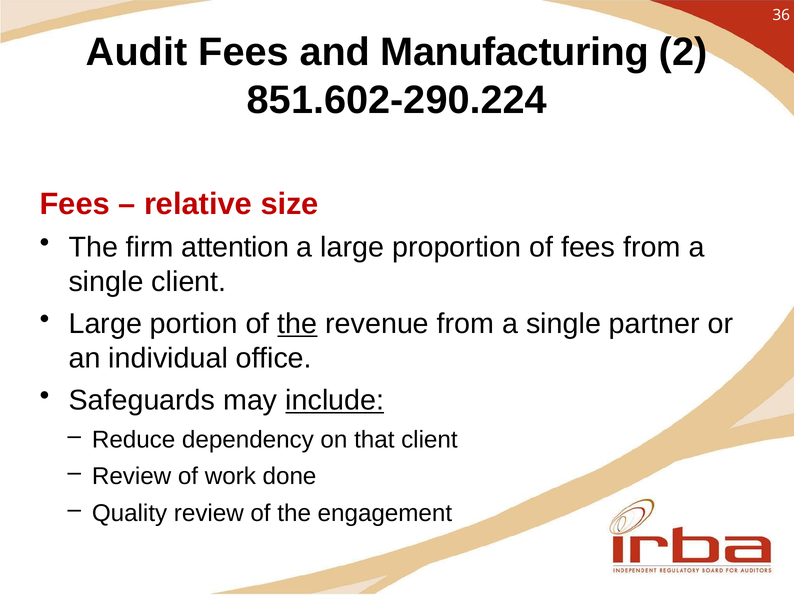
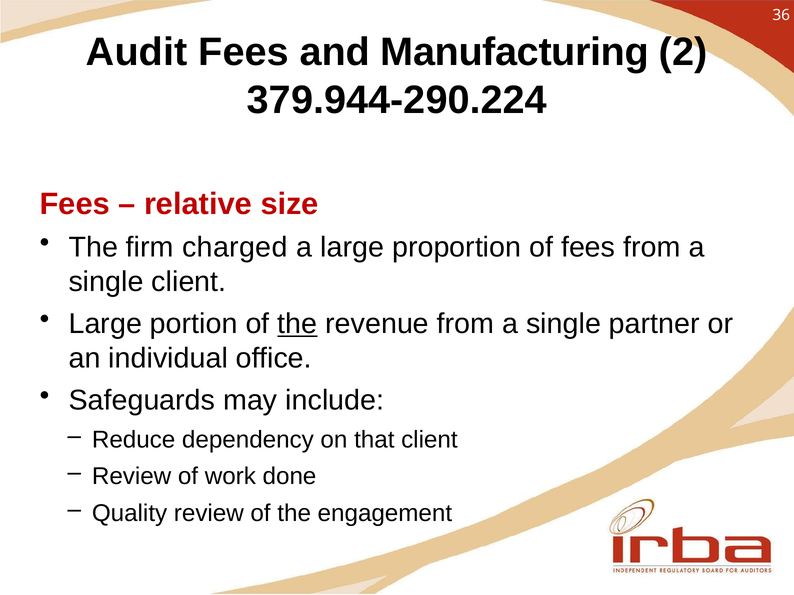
851.602-290.224: 851.602-290.224 -> 379.944-290.224
attention: attention -> charged
include underline: present -> none
